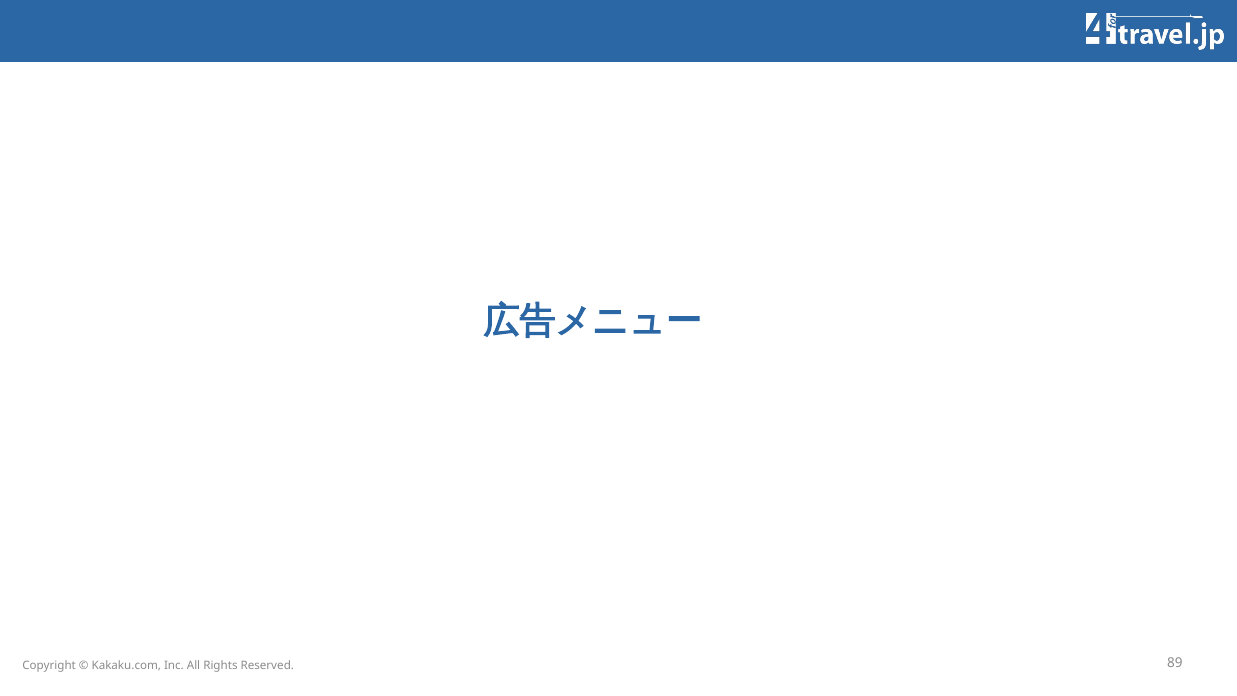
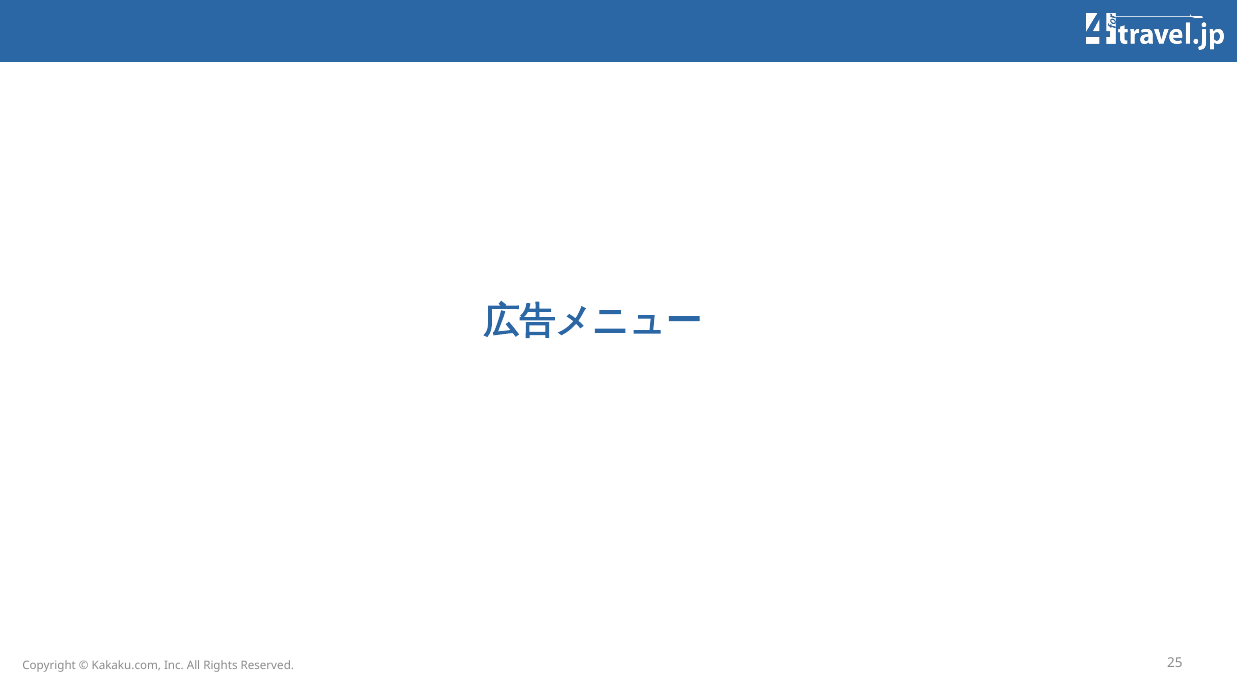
89: 89 -> 25
